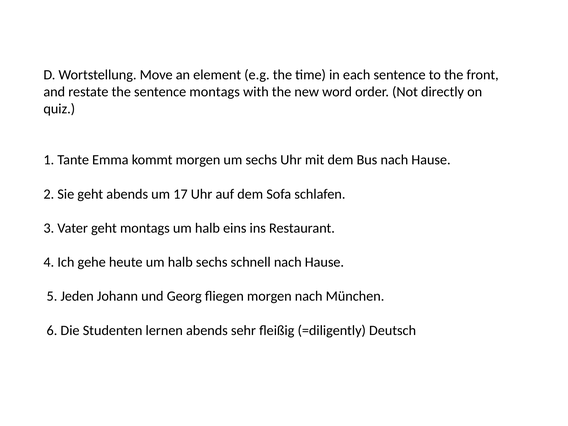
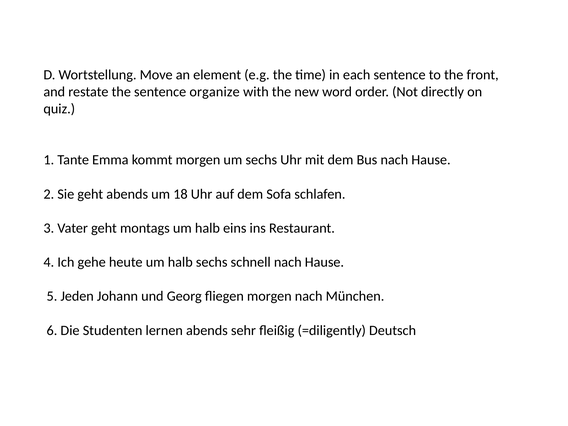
sentence montags: montags -> organize
17: 17 -> 18
